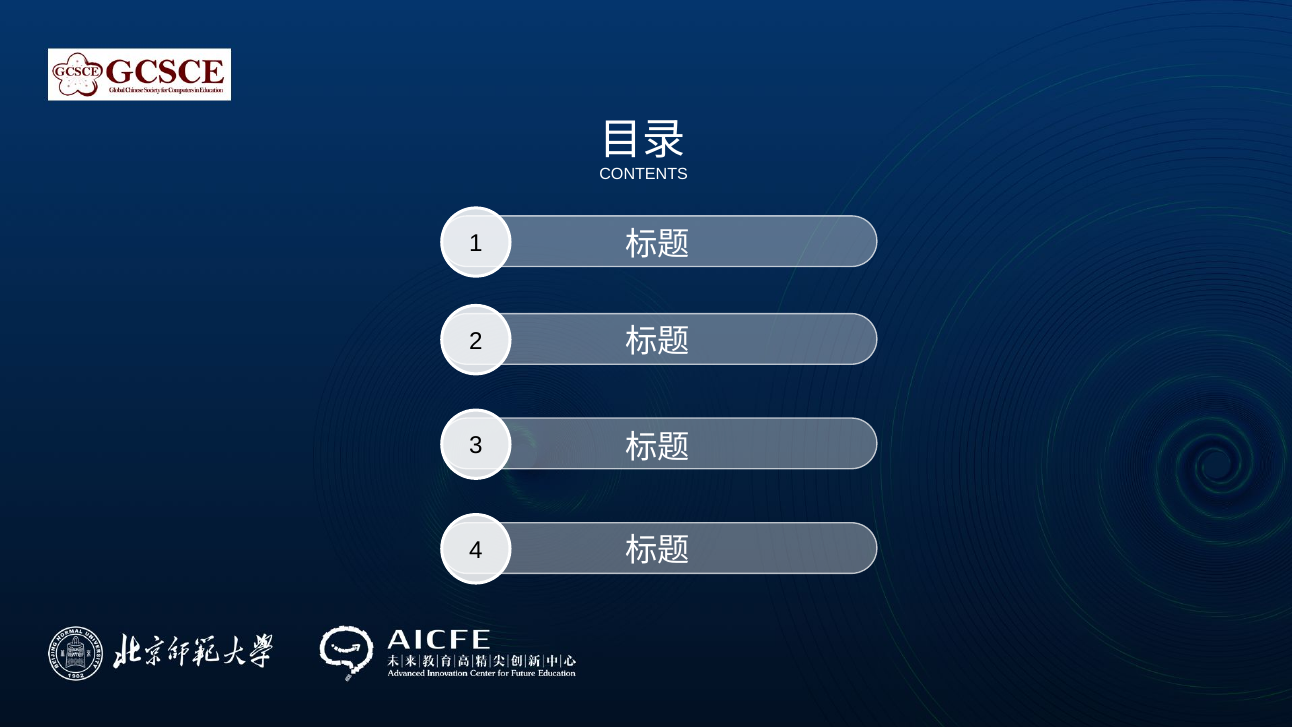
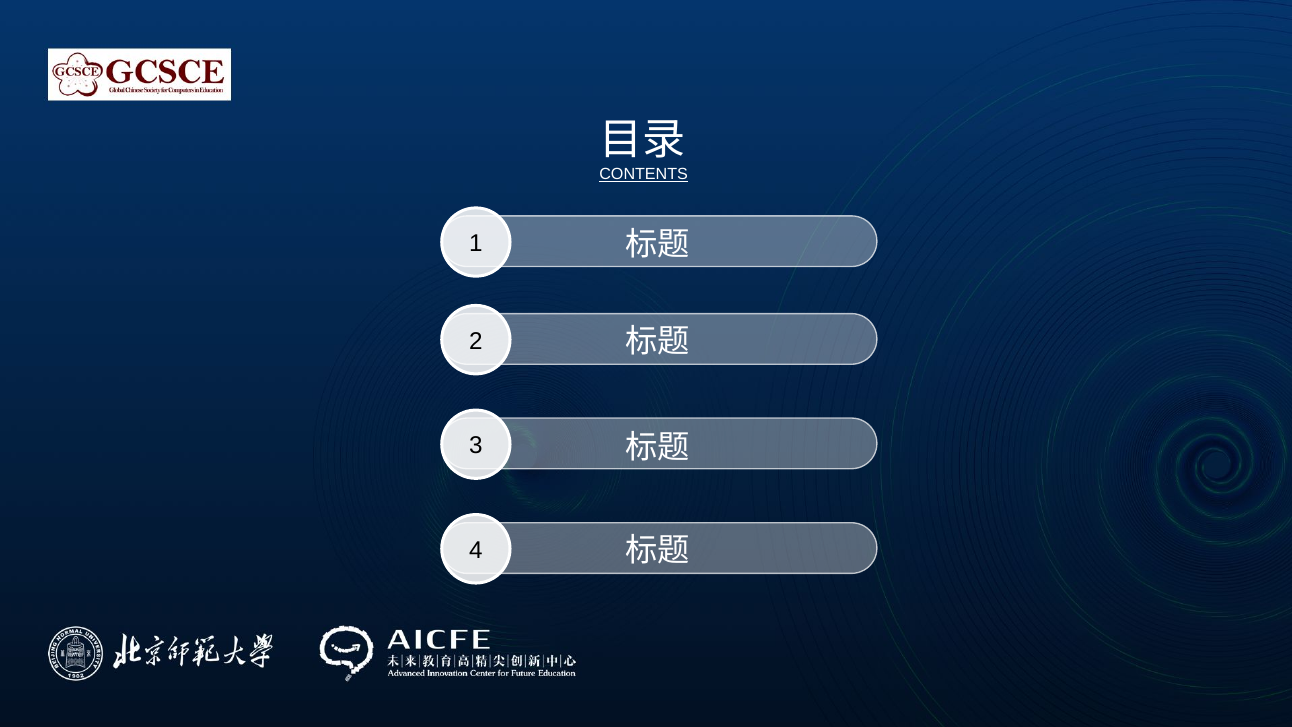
CONTENTS underline: none -> present
